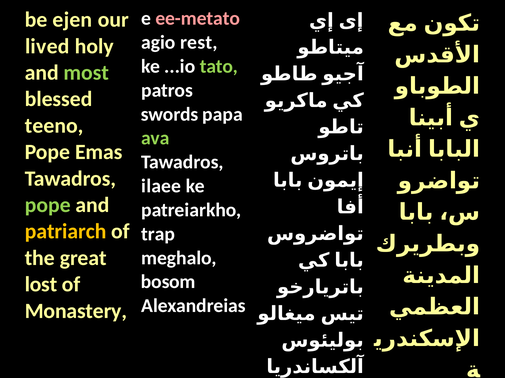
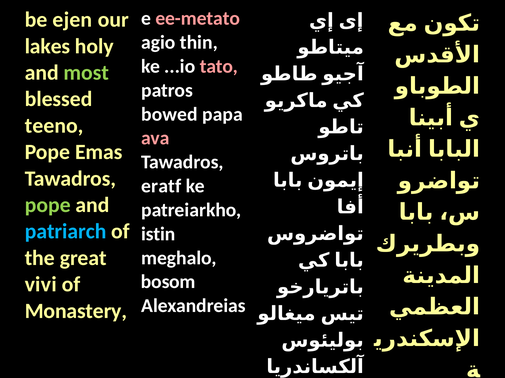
rest: rest -> thin
lived: lived -> lakes
tato colour: light green -> pink
swords: swords -> bowed
ava colour: light green -> pink
ilaee: ilaee -> eratf
patriarch colour: yellow -> light blue
trap: trap -> istin
lost: lost -> vivi
